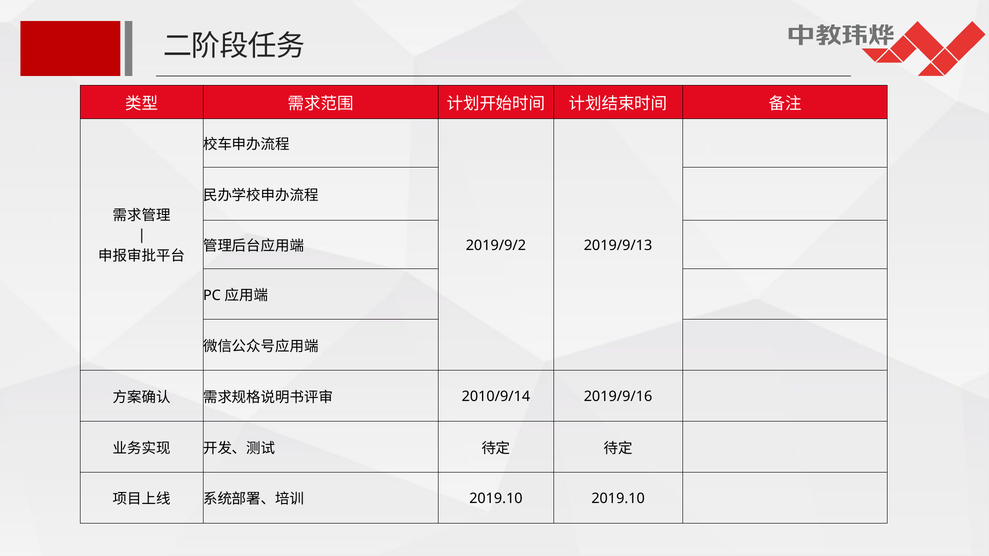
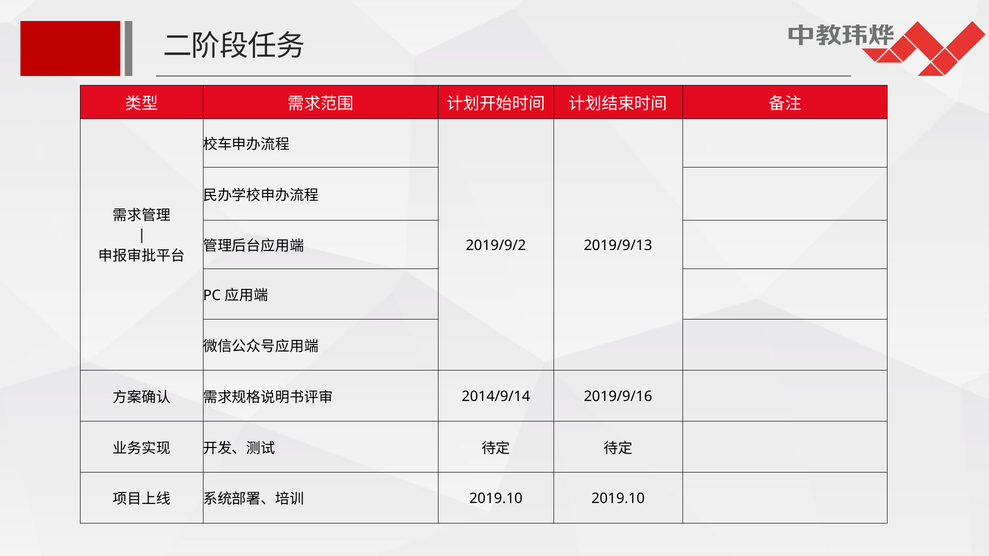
2010/9/14: 2010/9/14 -> 2014/9/14
